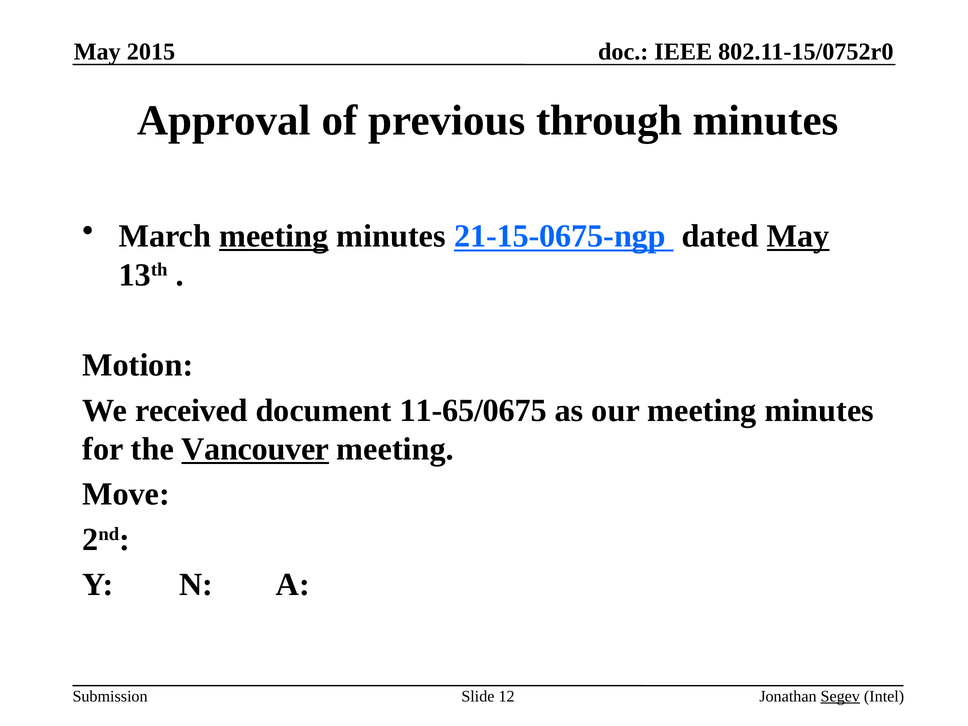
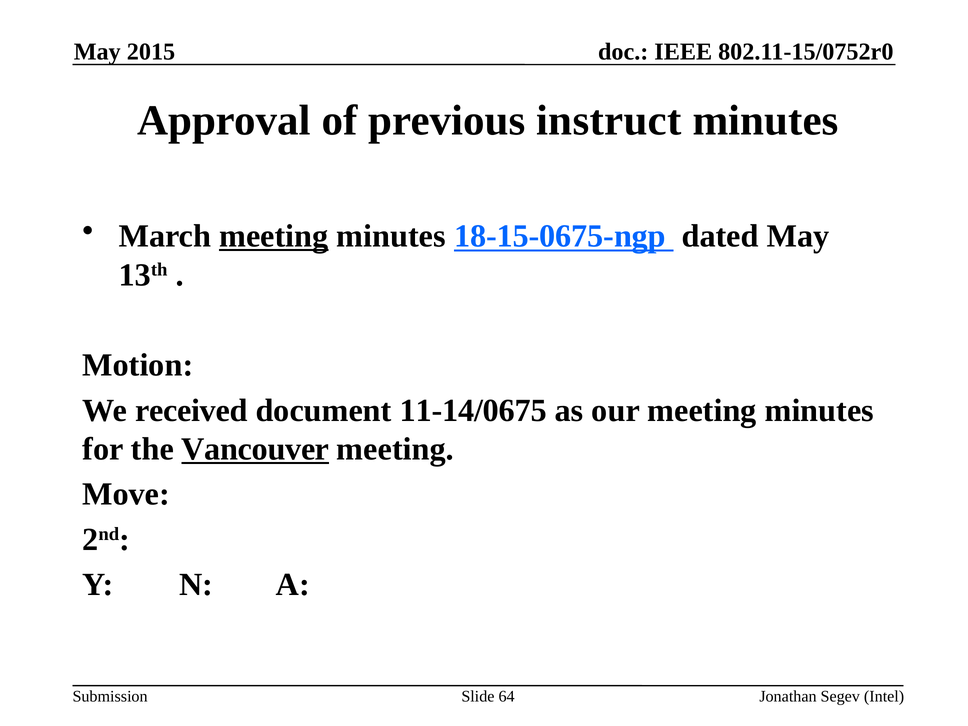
through: through -> instruct
21-15-0675-ngp: 21-15-0675-ngp -> 18-15-0675-ngp
May at (798, 236) underline: present -> none
11-65/0675: 11-65/0675 -> 11-14/0675
12: 12 -> 64
Segev underline: present -> none
